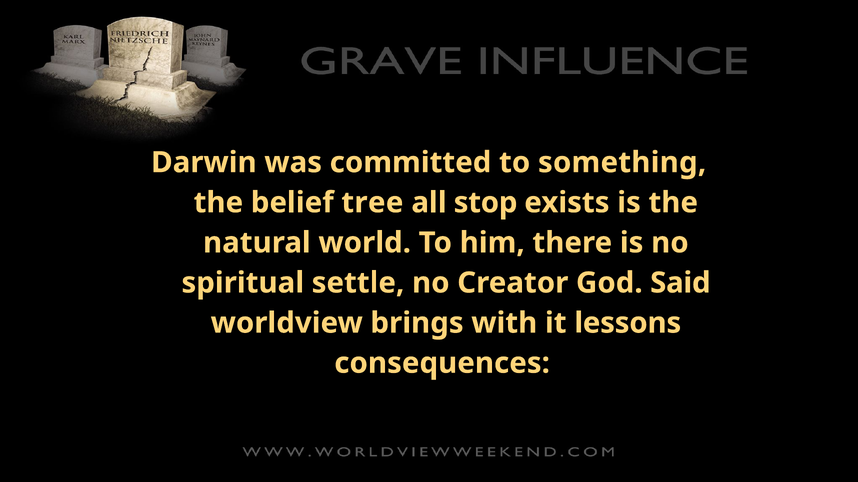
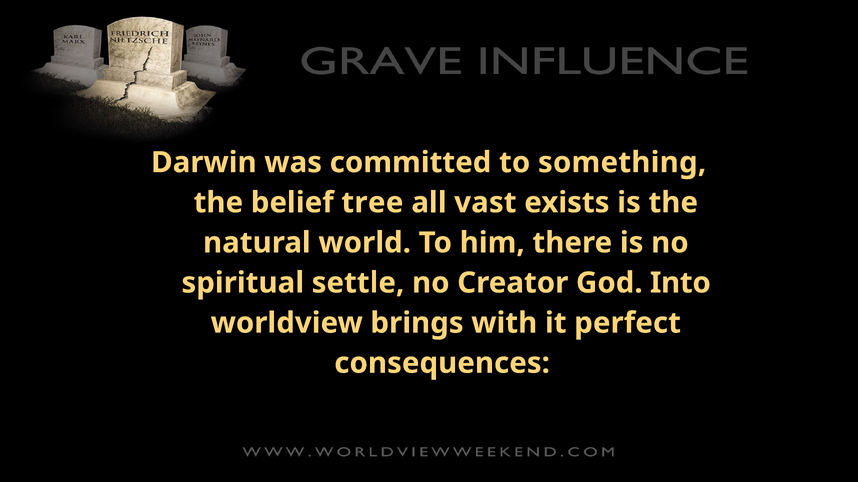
stop: stop -> vast
Said: Said -> Into
lessons: lessons -> perfect
